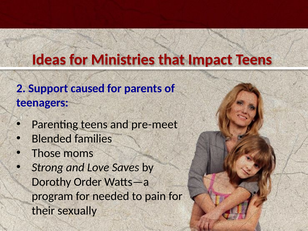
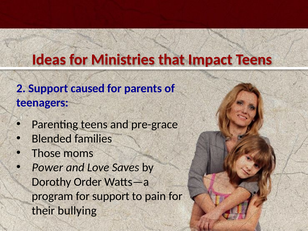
pre-meet: pre-meet -> pre-grace
Strong: Strong -> Power
for needed: needed -> support
sexually: sexually -> bullying
